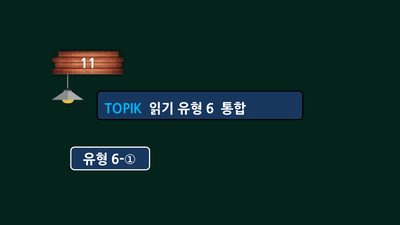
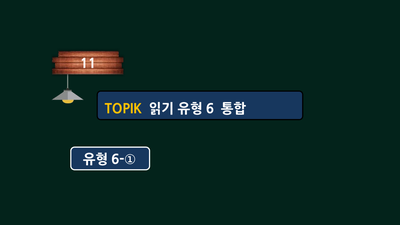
TOPIK colour: light blue -> yellow
